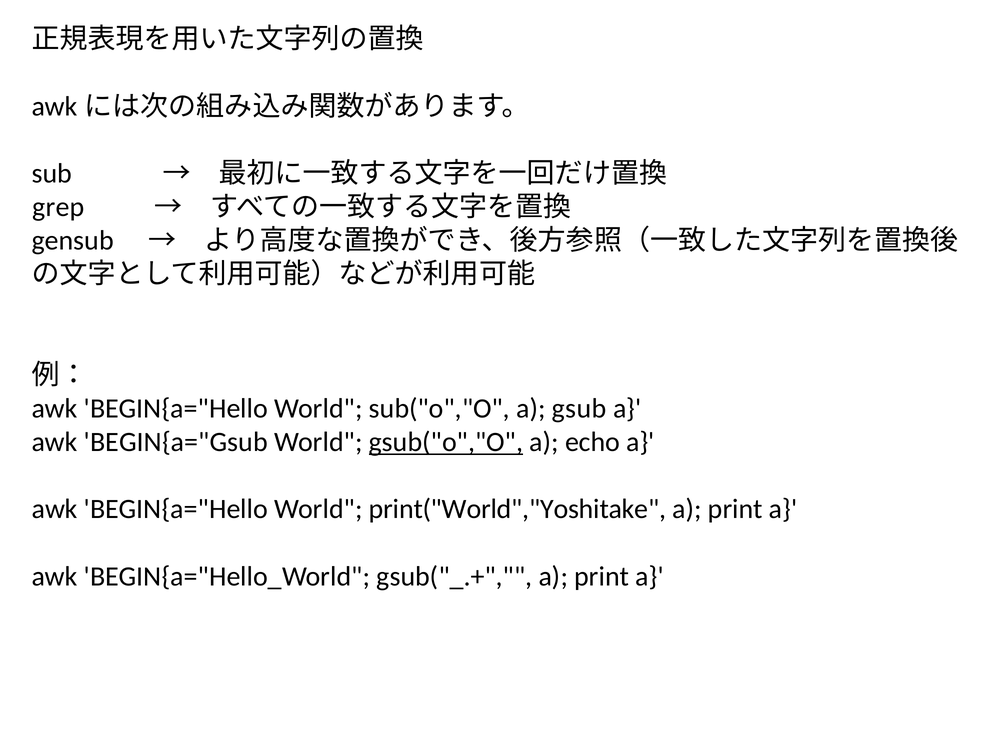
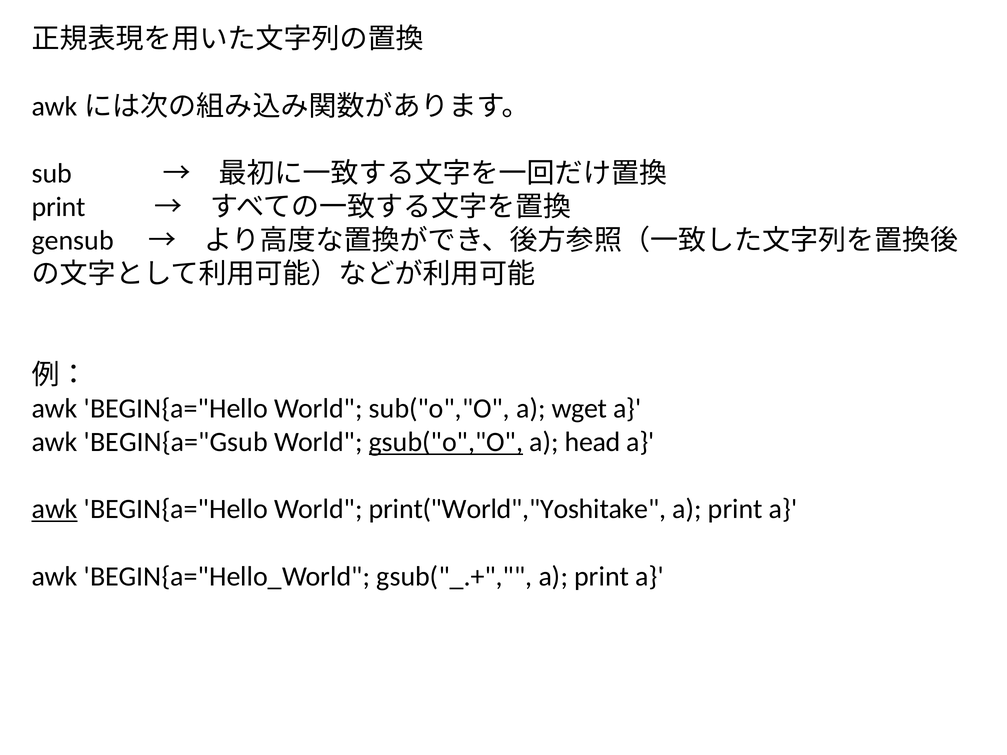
grep at (58, 207): grep -> print
gsub: gsub -> wget
echo: echo -> head
awk at (55, 509) underline: none -> present
